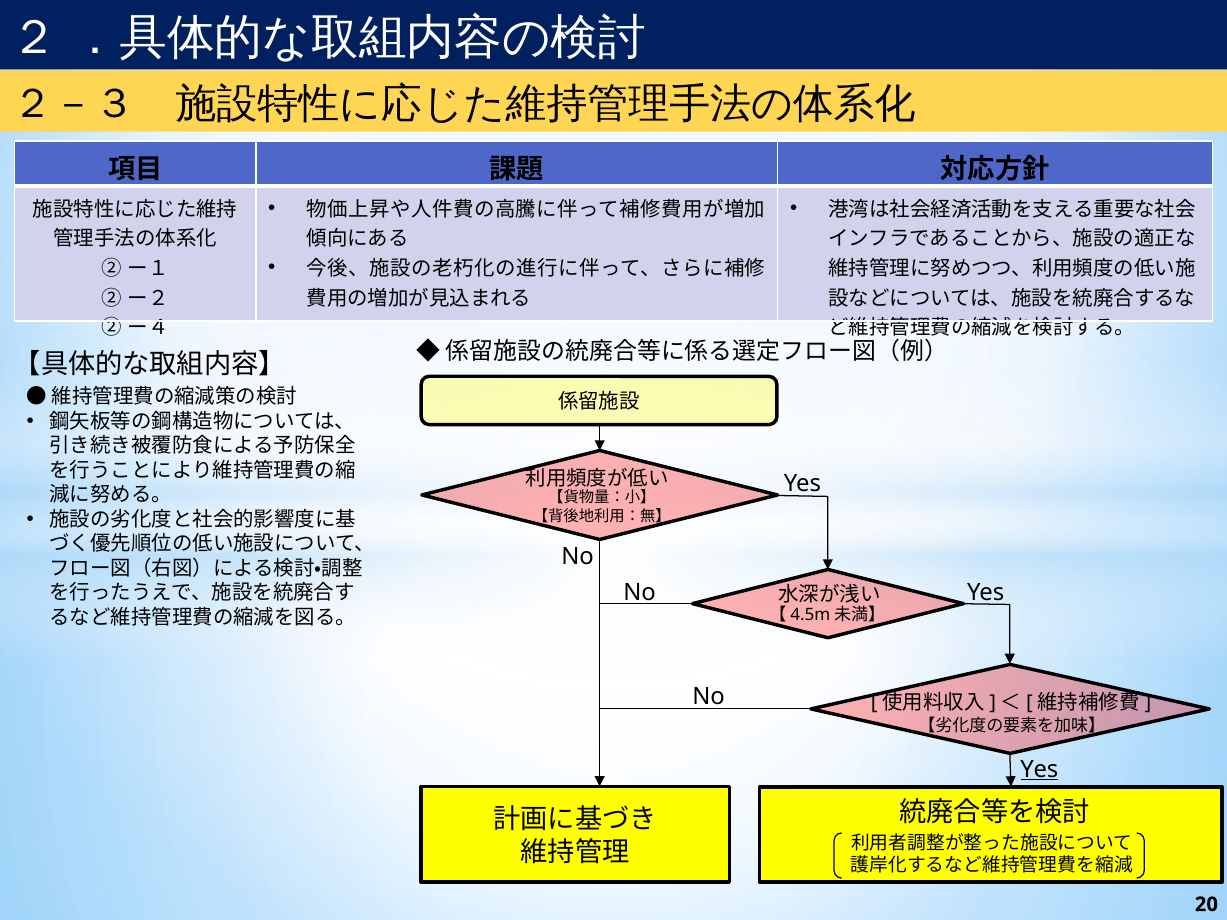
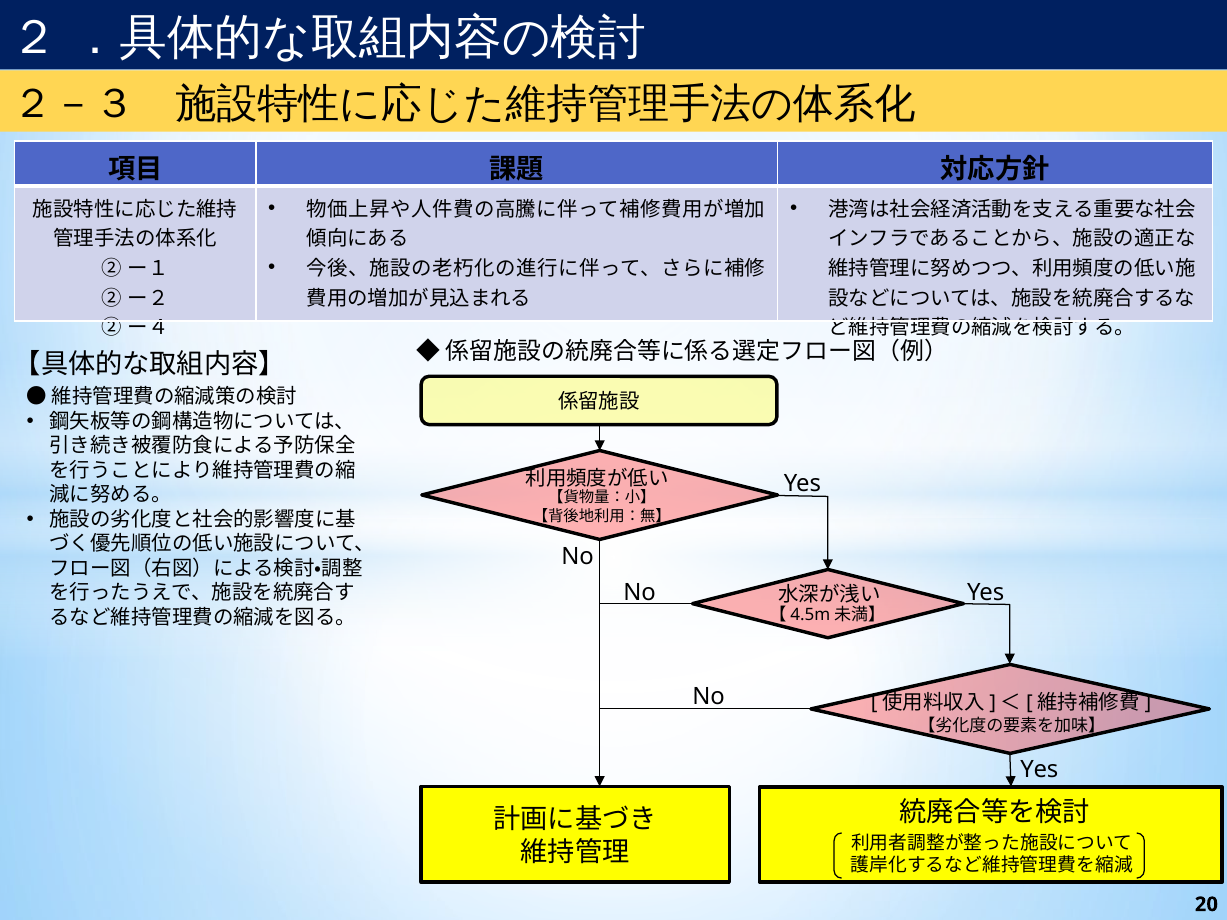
Yes at (1039, 770) underline: present -> none
